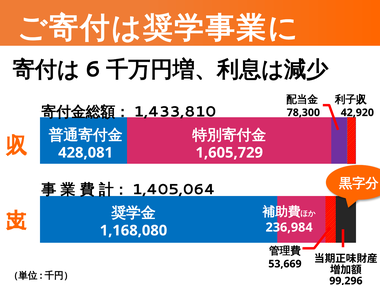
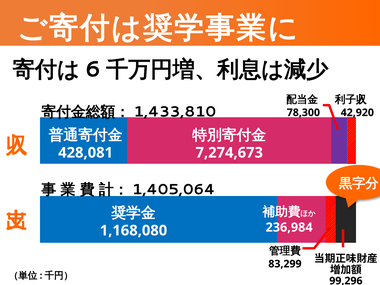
1,605,729: 1,605,729 -> 7,274,673
53,669: 53,669 -> 83,299
